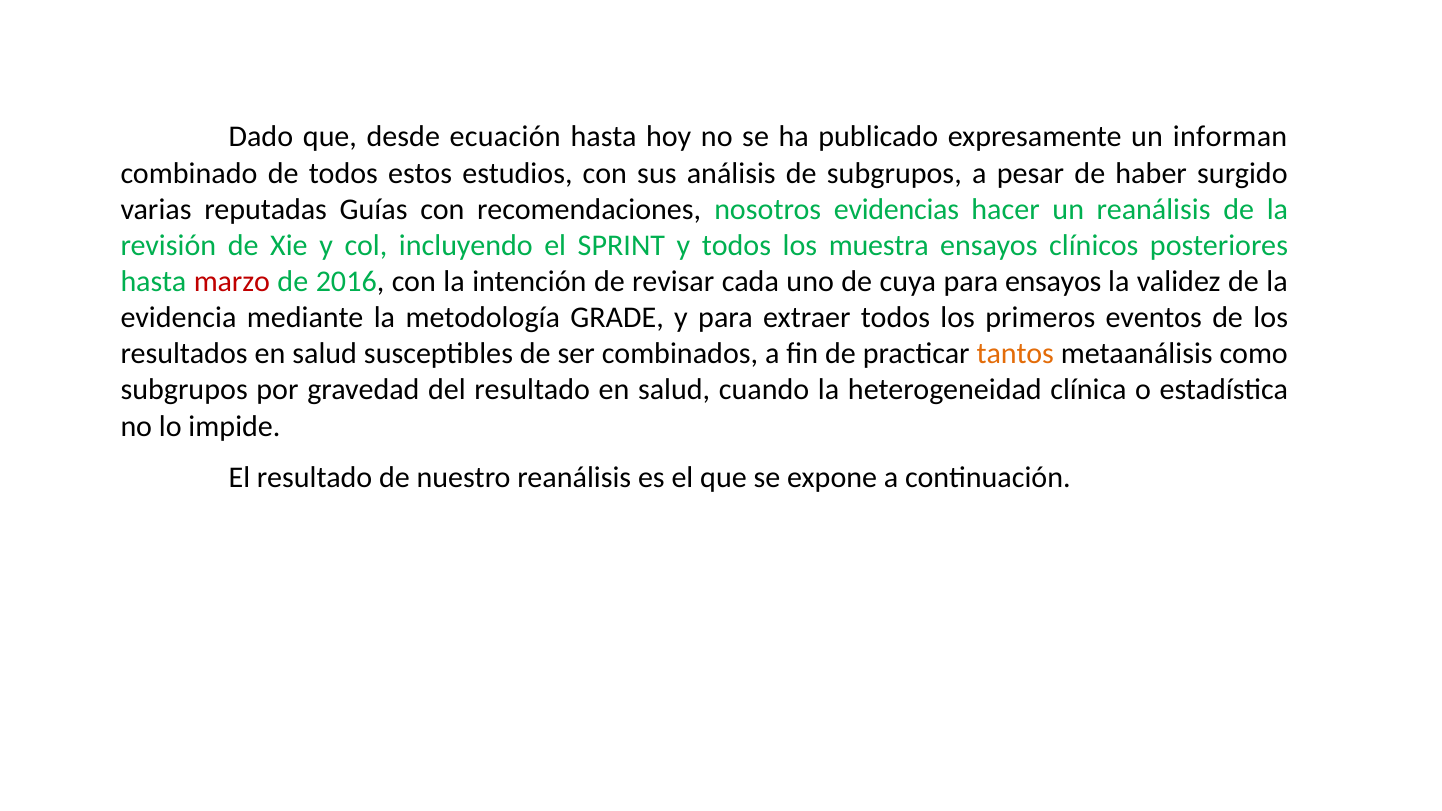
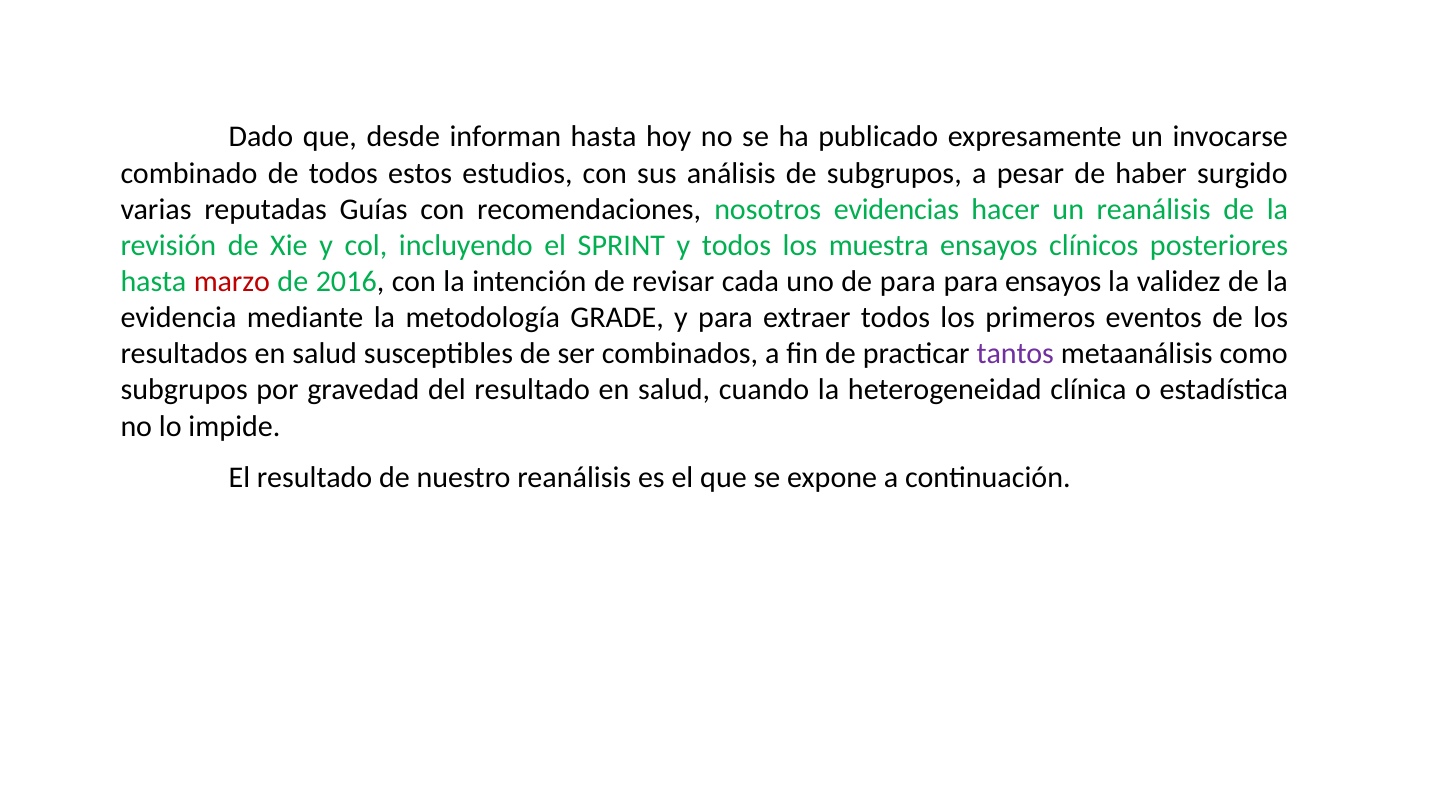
ecuación: ecuación -> informan
informan: informan -> invocarse
de cuya: cuya -> para
tantos colour: orange -> purple
